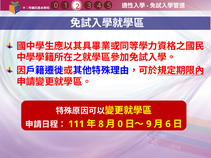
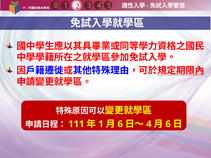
8 at (101, 124): 8 -> 1
0 at (120, 124): 0 -> 6
9 at (149, 124): 9 -> 4
